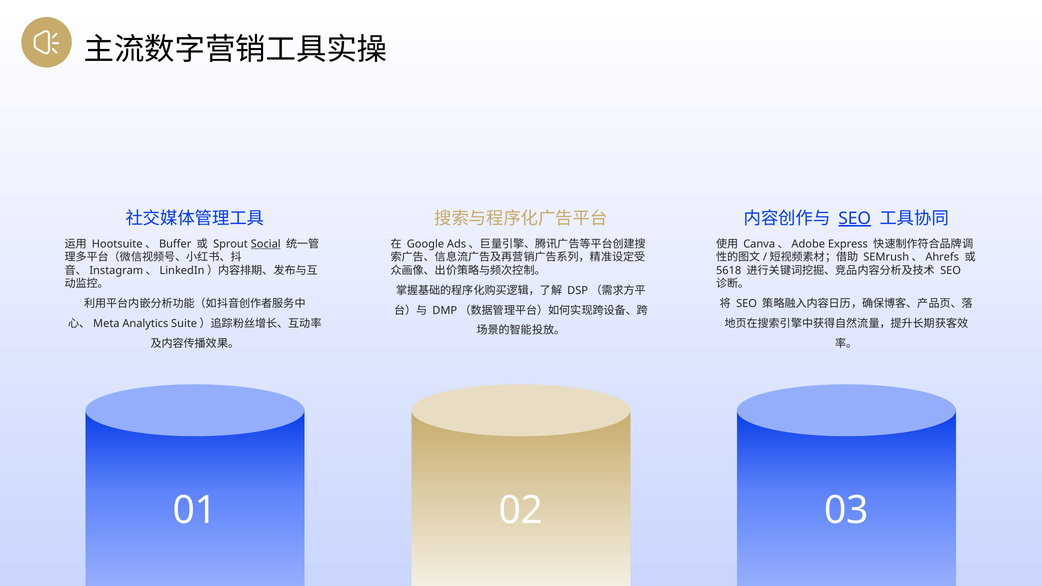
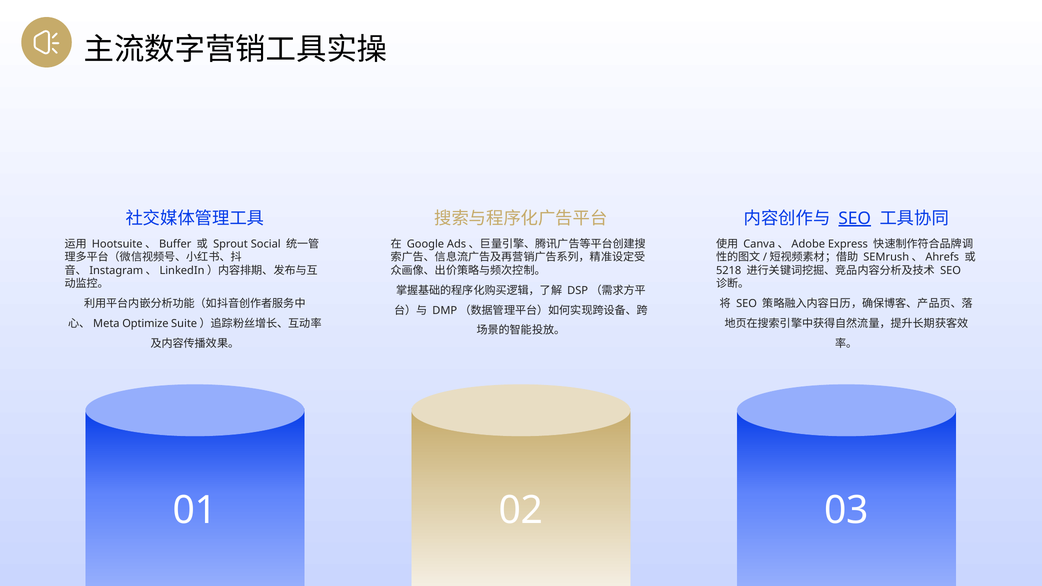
Social underline: present -> none
5618: 5618 -> 5218
Analytics: Analytics -> Optimize
